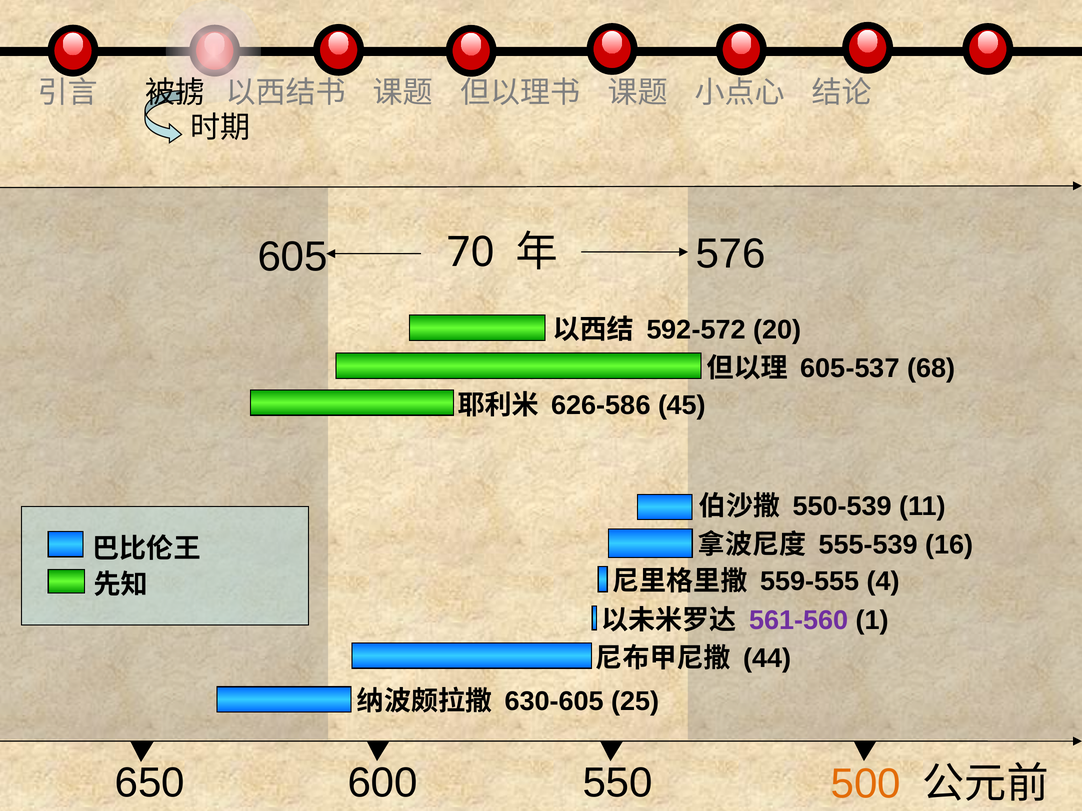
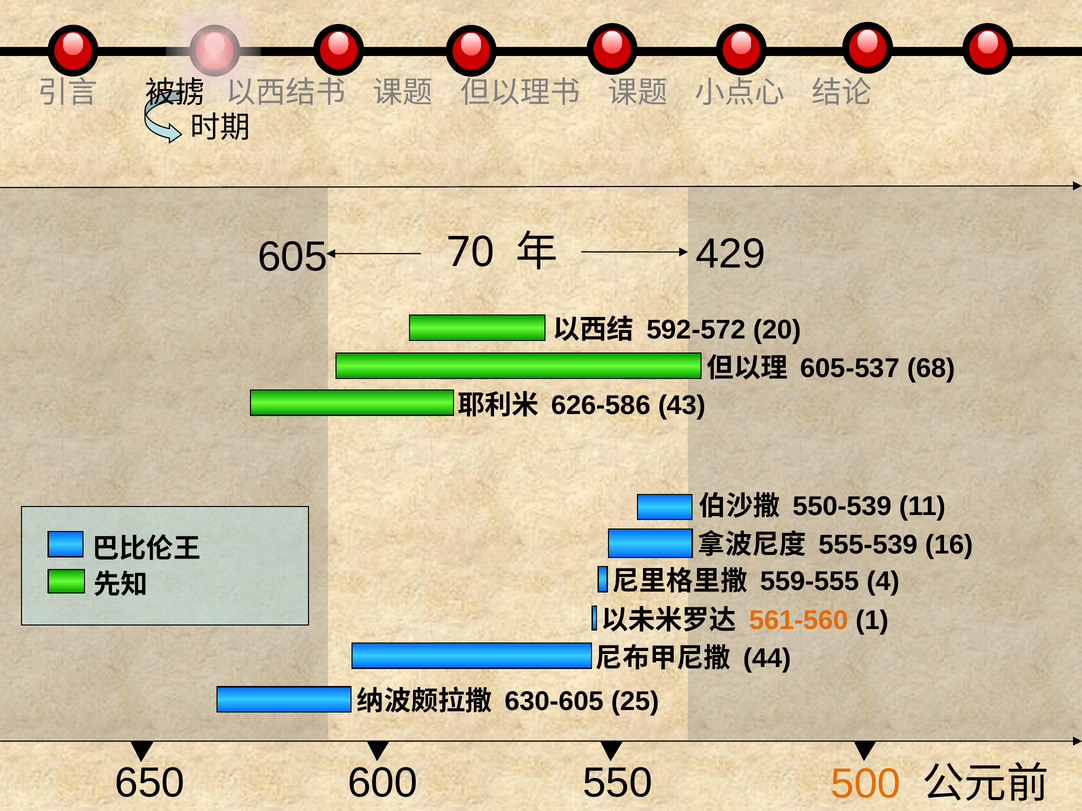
576: 576 -> 429
45: 45 -> 43
561-560 colour: purple -> orange
